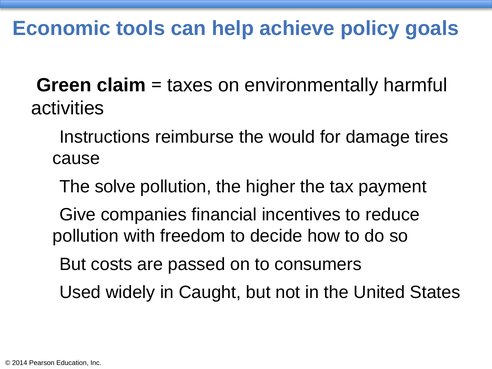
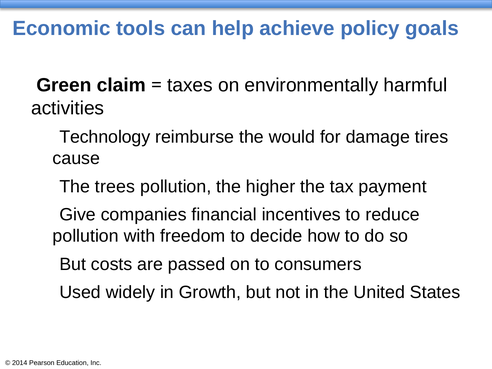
Instructions: Instructions -> Technology
solve: solve -> trees
Caught: Caught -> Growth
